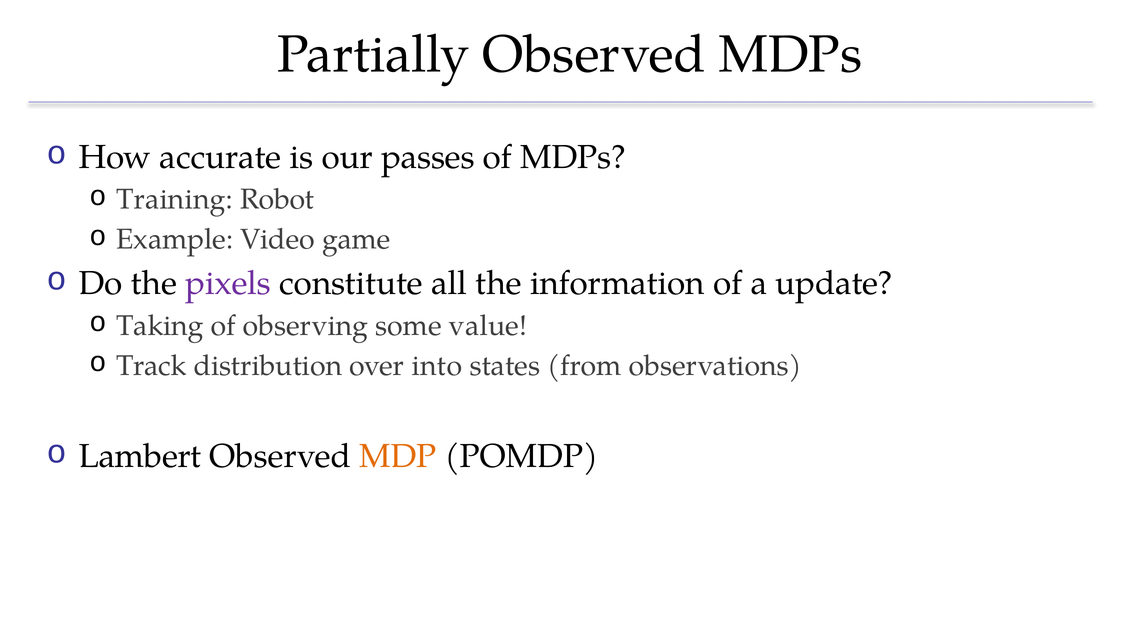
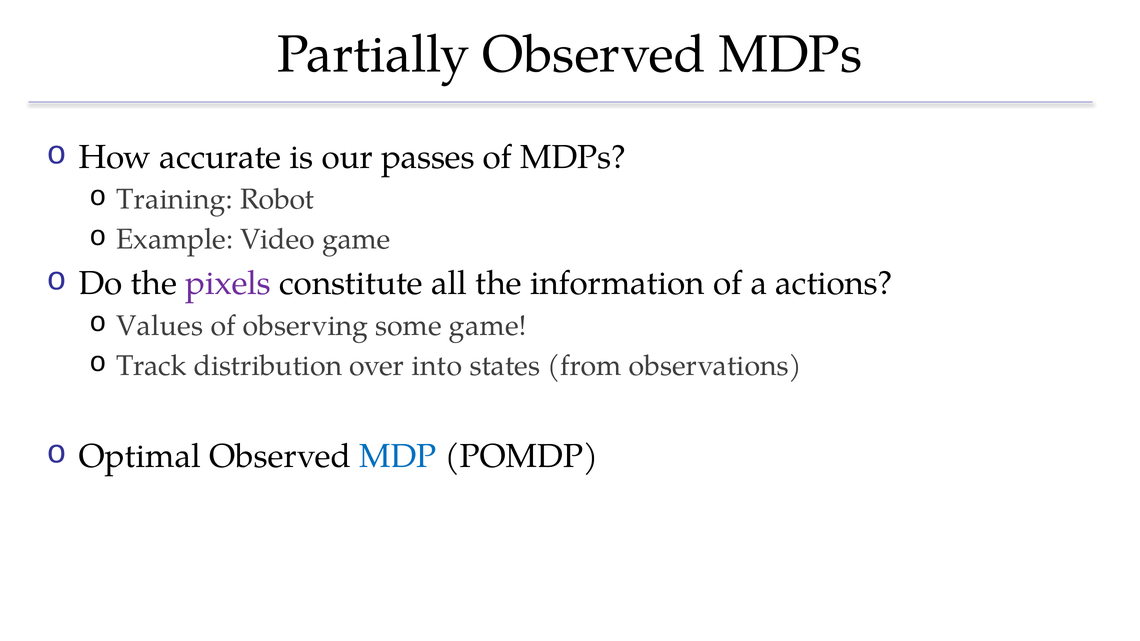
update: update -> actions
Taking: Taking -> Values
some value: value -> game
Lambert: Lambert -> Optimal
MDP colour: orange -> blue
